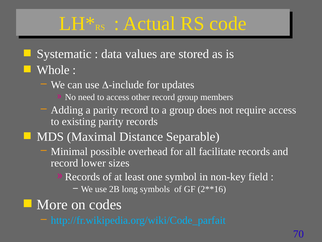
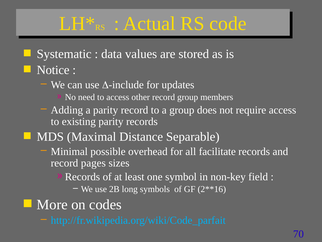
Whole: Whole -> Notice
lower: lower -> pages
